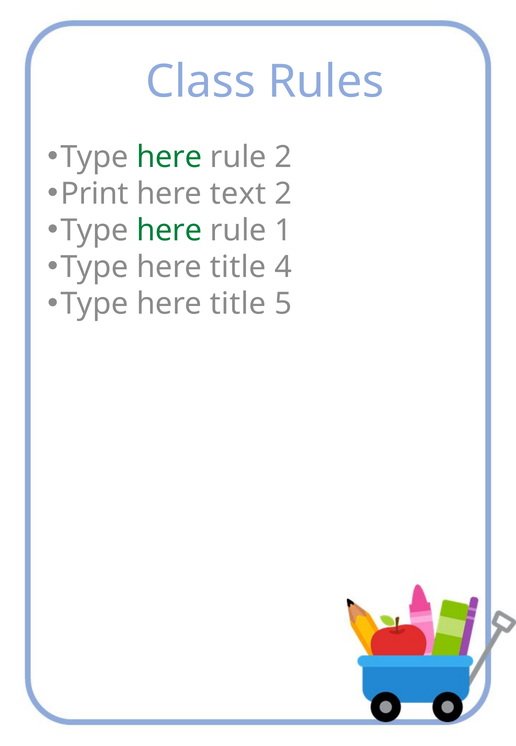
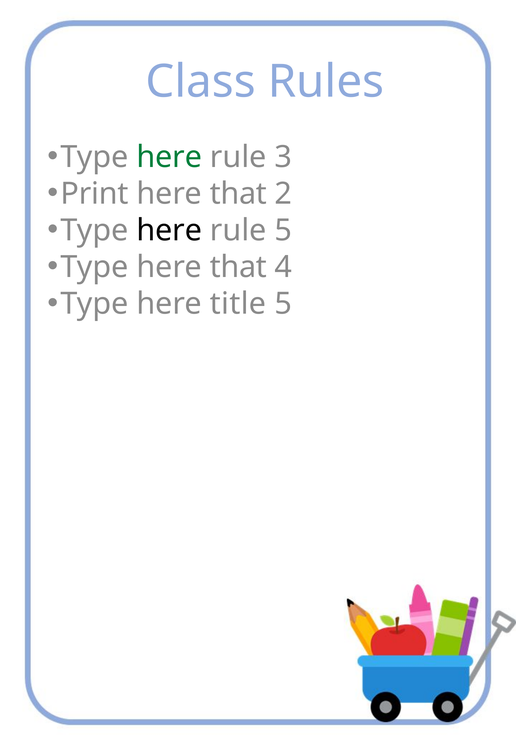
rule 2: 2 -> 3
text at (238, 193): text -> that
here at (169, 230) colour: green -> black
rule 1: 1 -> 5
title at (238, 267): title -> that
